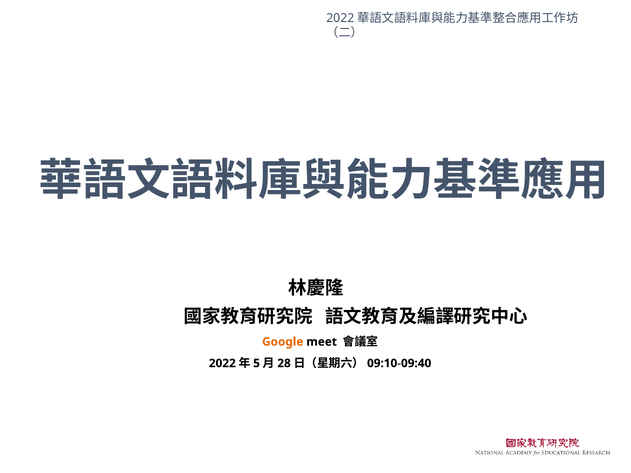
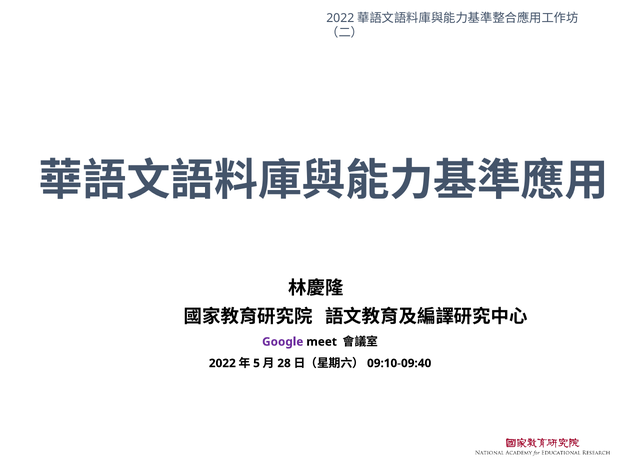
Google colour: orange -> purple
